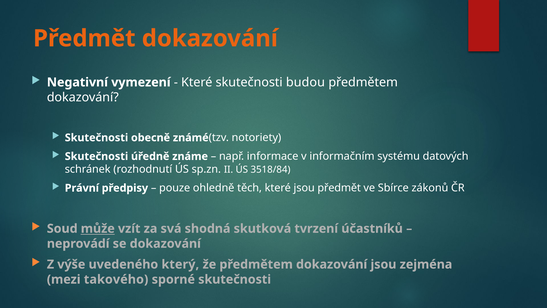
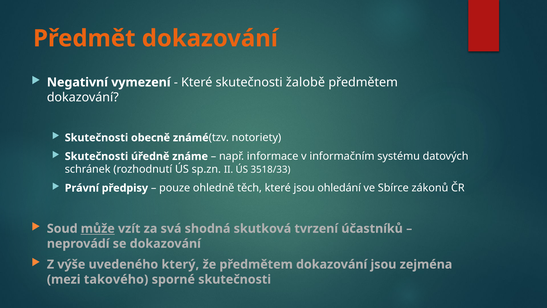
budou: budou -> žalobě
3518/84: 3518/84 -> 3518/33
jsou předmět: předmět -> ohledání
